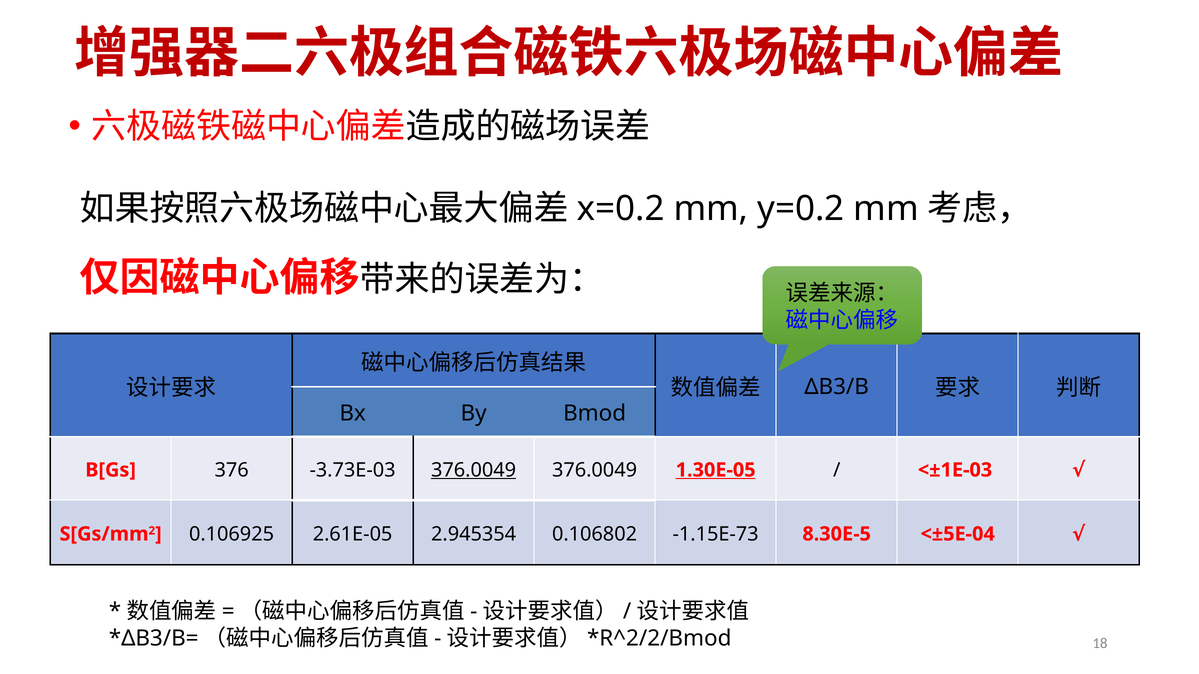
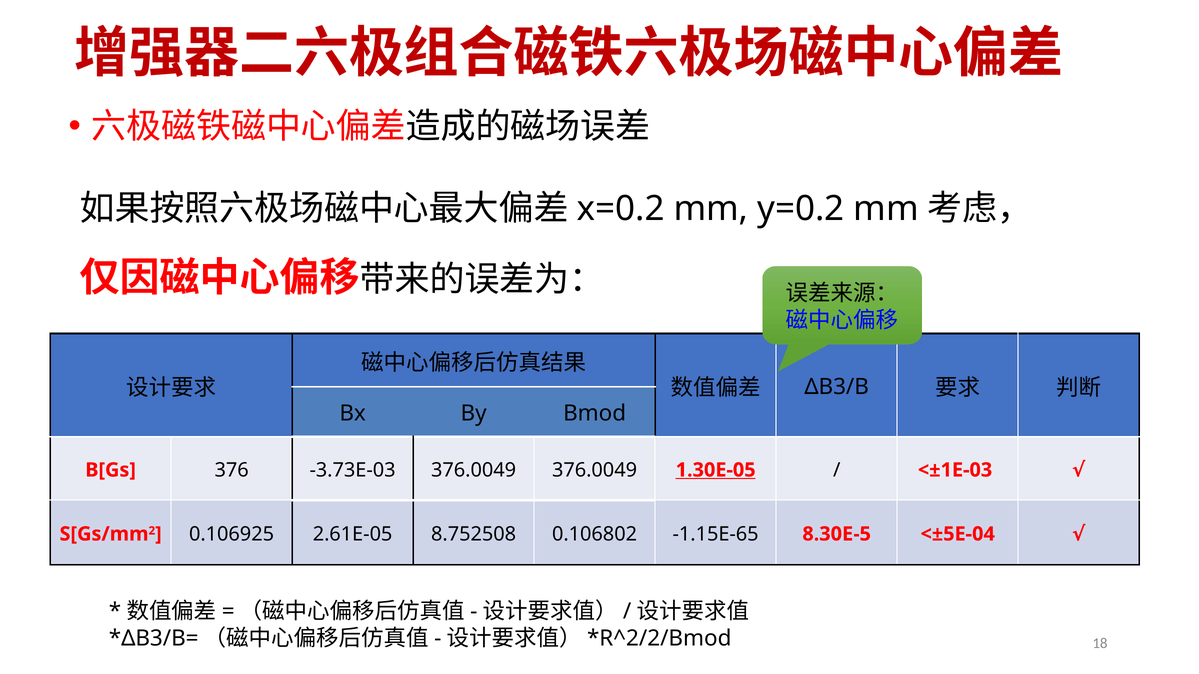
376.0049 at (474, 470) underline: present -> none
2.945354: 2.945354 -> 8.752508
-1.15E-73: -1.15E-73 -> -1.15E-65
